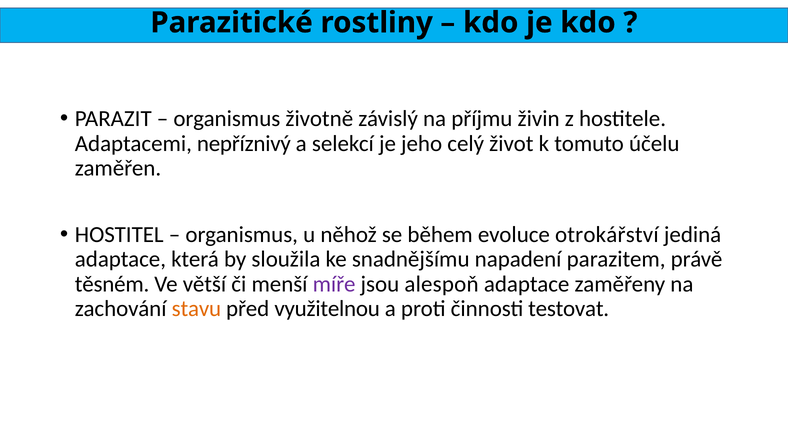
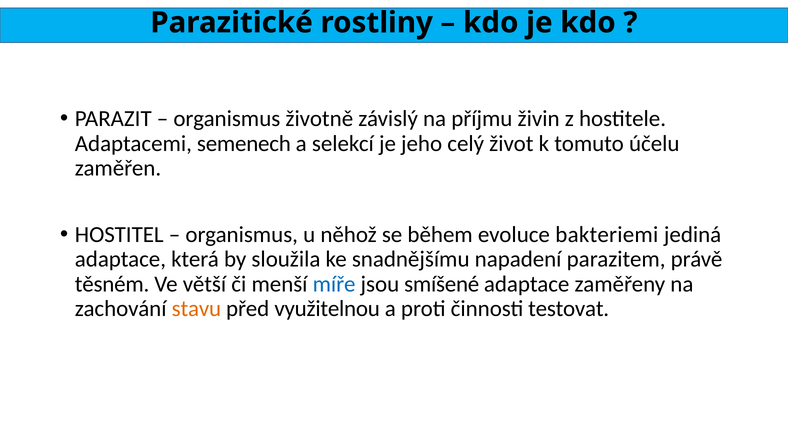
nepříznivý: nepříznivý -> semenech
otrokářství: otrokářství -> bakteriemi
míře colour: purple -> blue
alespoň: alespoň -> smíšené
